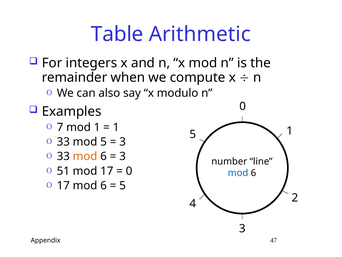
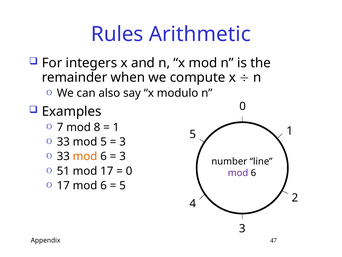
Table: Table -> Rules
mod 1: 1 -> 8
mod at (238, 173) colour: blue -> purple
